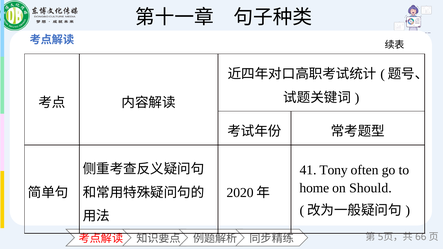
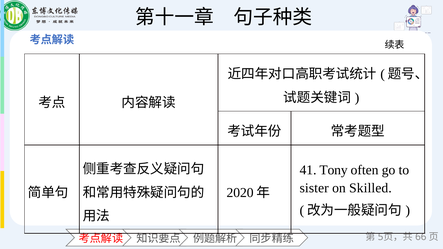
home: home -> sister
Should: Should -> Skilled
